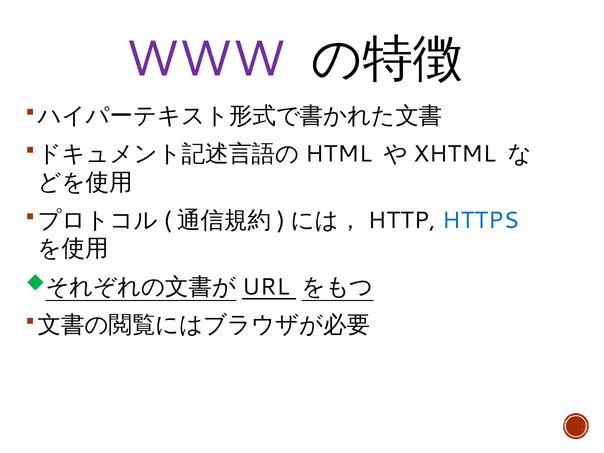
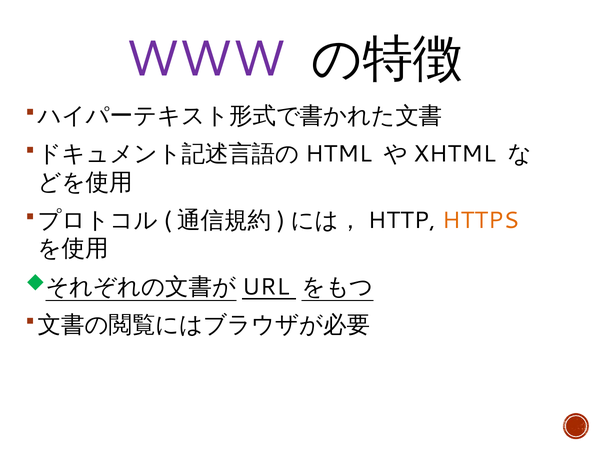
HTTPS colour: blue -> orange
